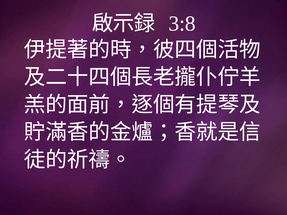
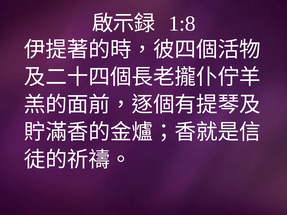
3:8: 3:8 -> 1:8
